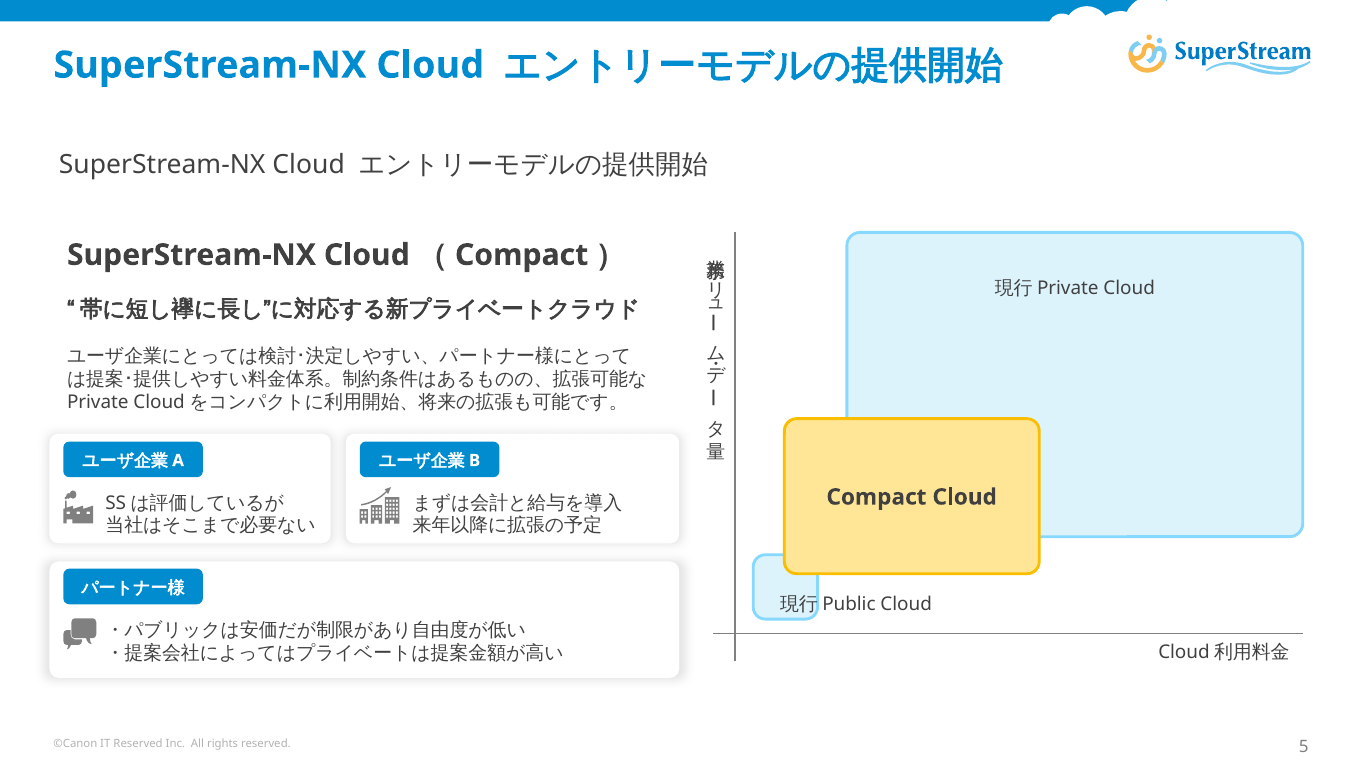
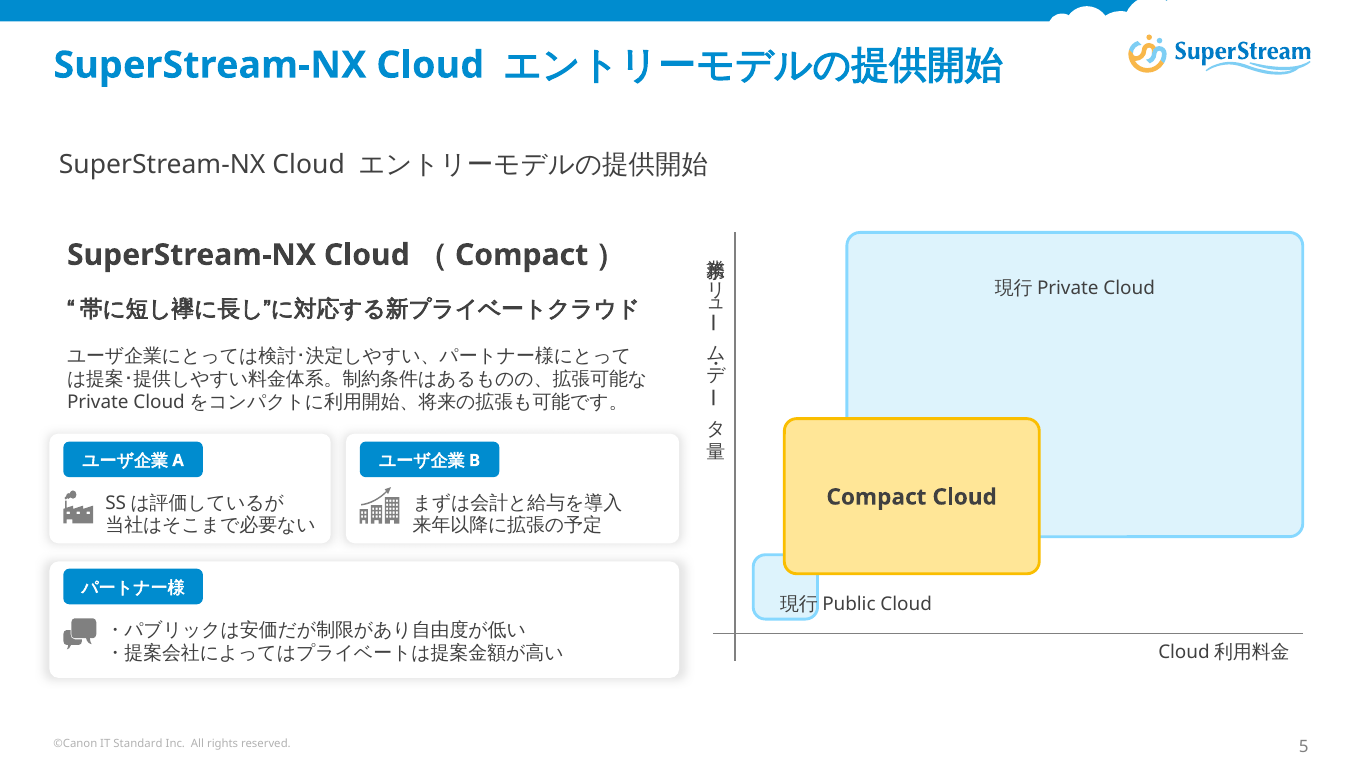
IT Reserved: Reserved -> Standard
